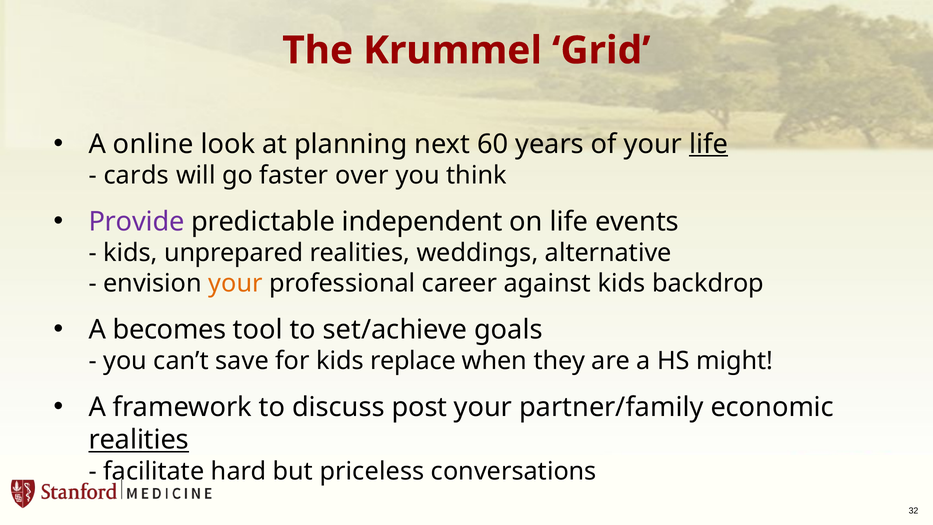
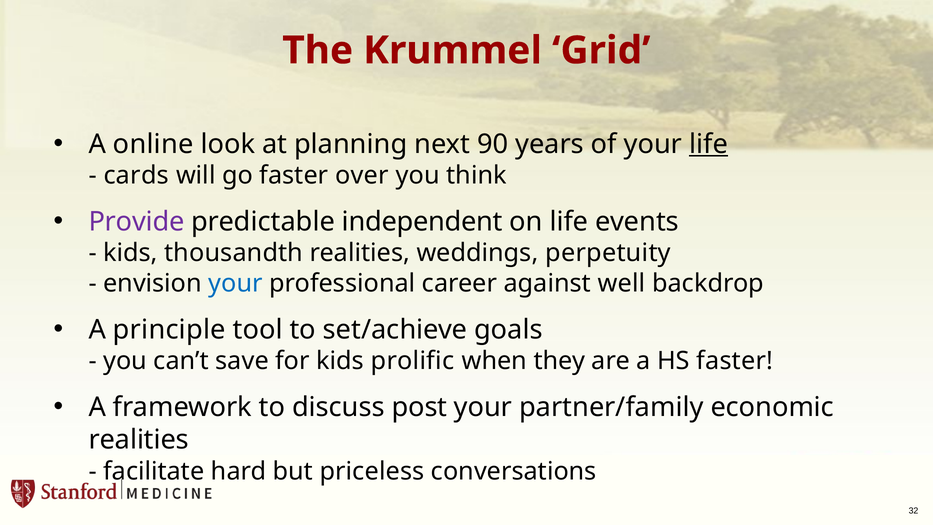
60: 60 -> 90
unprepared: unprepared -> thousandth
alternative: alternative -> perpetuity
your at (236, 283) colour: orange -> blue
against kids: kids -> well
becomes: becomes -> principle
replace: replace -> prolific
HS might: might -> faster
realities at (139, 440) underline: present -> none
